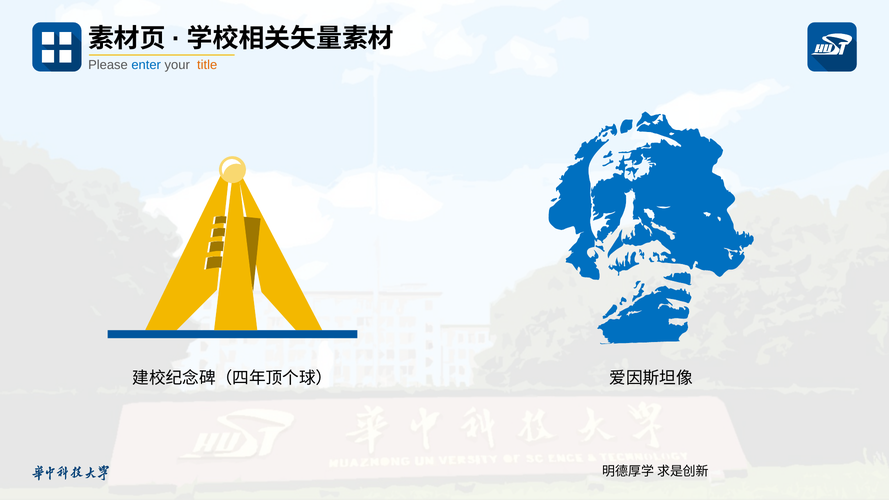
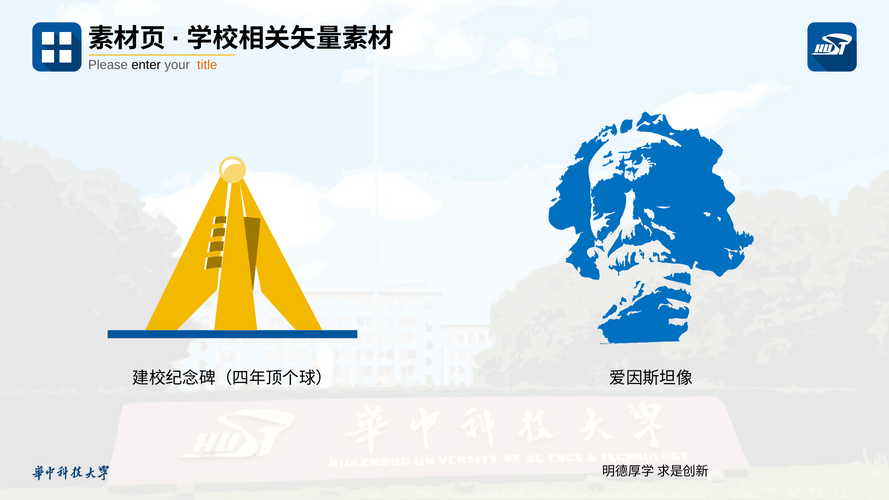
enter colour: blue -> black
